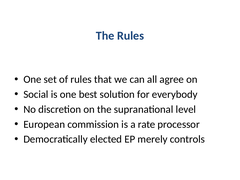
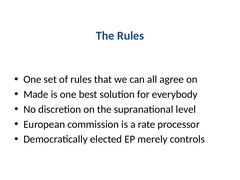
Social: Social -> Made
